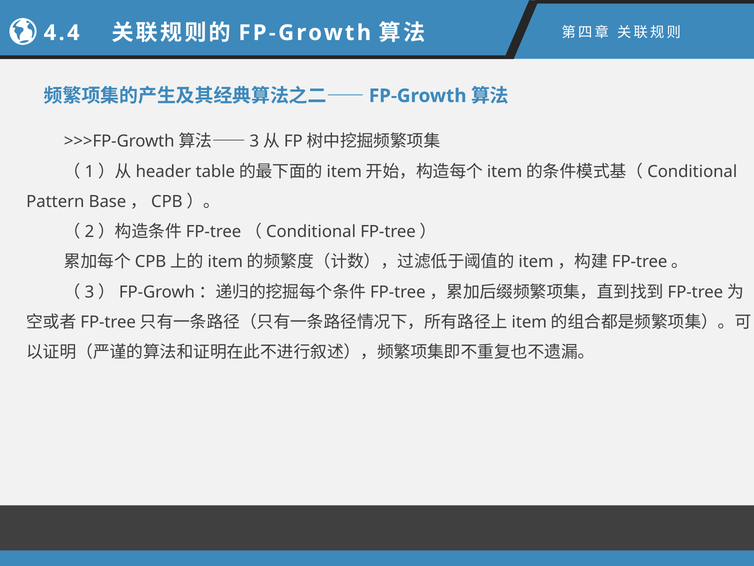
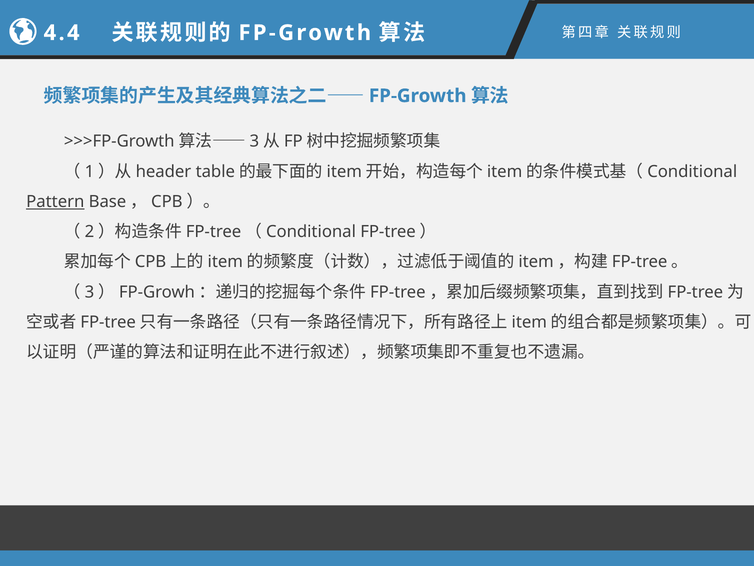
Pattern underline: none -> present
